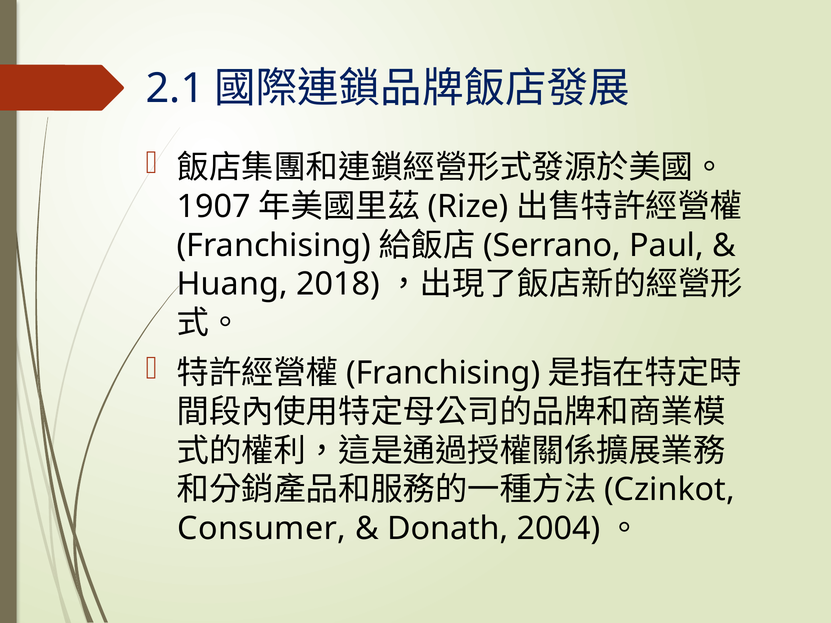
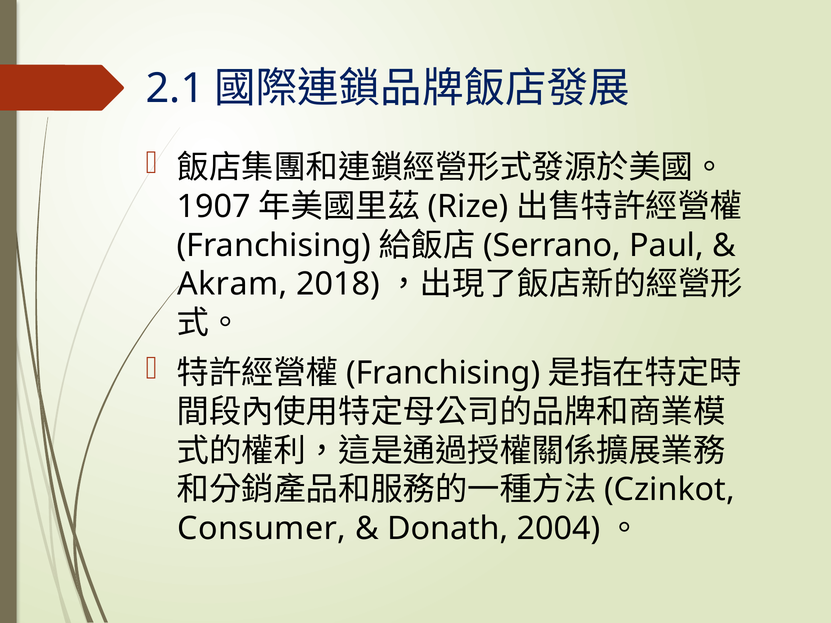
Huang: Huang -> Akram
